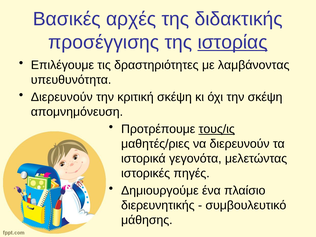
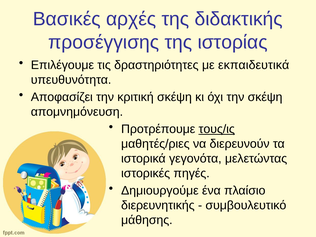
ιστορίας underline: present -> none
λαμβάνοντας: λαμβάνοντας -> εκπαιδευτικά
Διερευνούν at (62, 97): Διερευνούν -> Αποφασίζει
